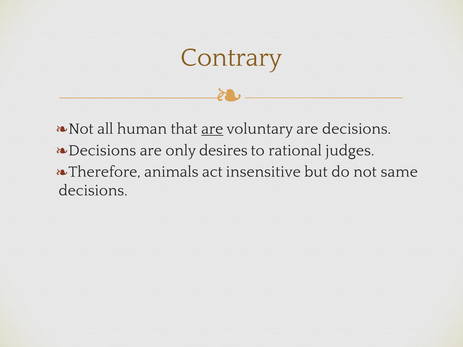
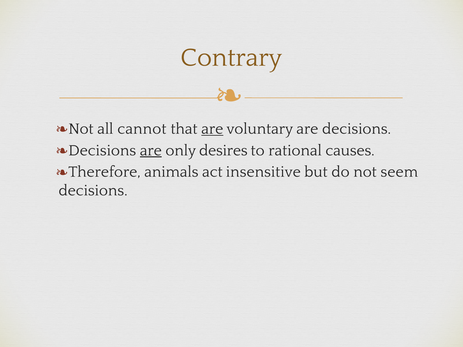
human: human -> cannot
are at (151, 150) underline: none -> present
judges: judges -> causes
same: same -> seem
